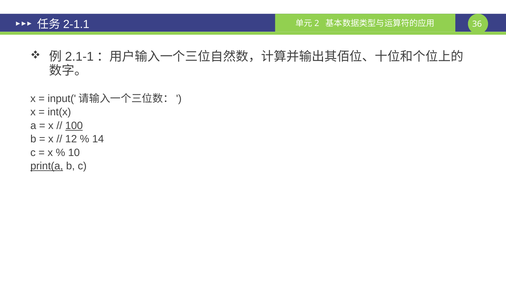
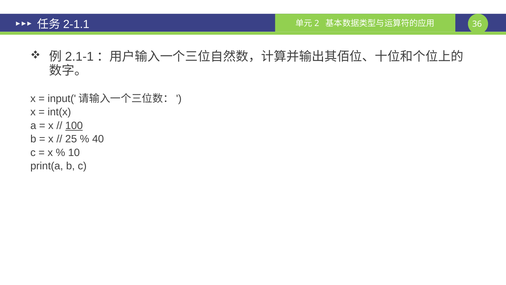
12: 12 -> 25
14: 14 -> 40
print(a underline: present -> none
